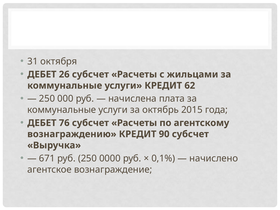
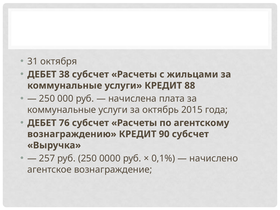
26: 26 -> 38
62: 62 -> 88
671: 671 -> 257
